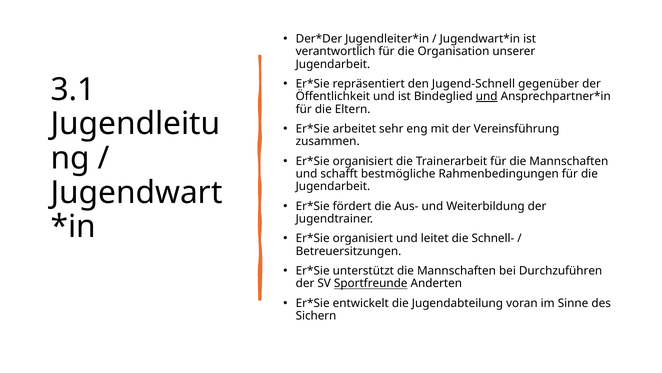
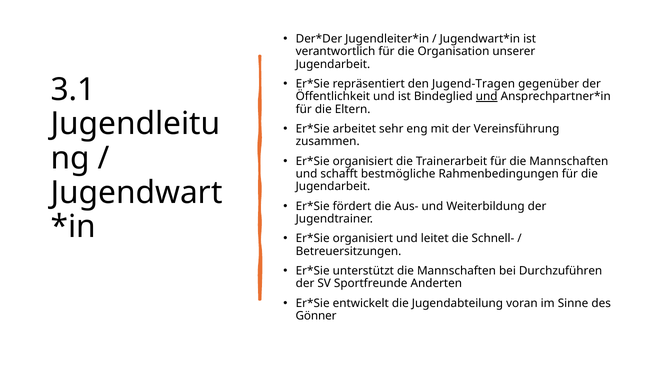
Jugend-Schnell: Jugend-Schnell -> Jugend-Tragen
Sportfreunde underline: present -> none
Sichern: Sichern -> Gönner
